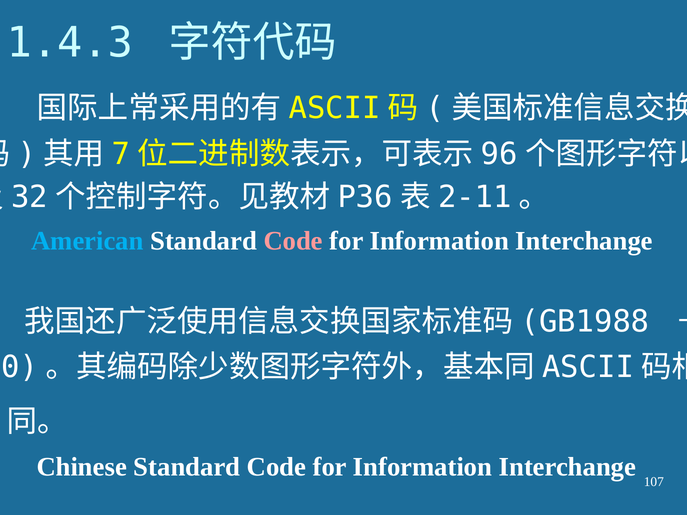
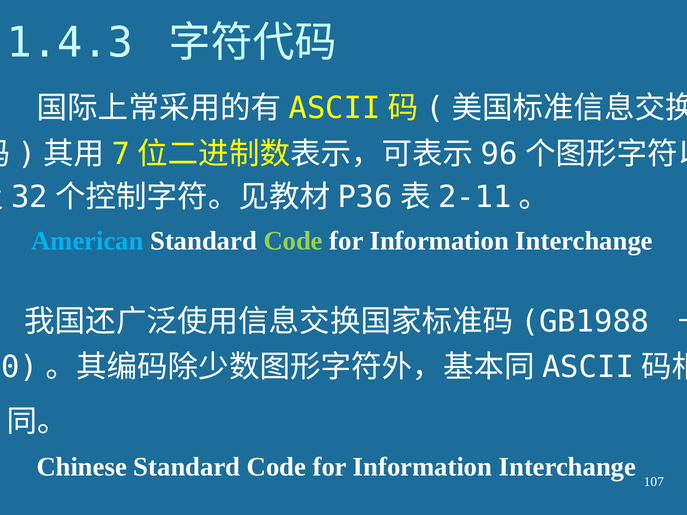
Code at (293, 241) colour: pink -> light green
